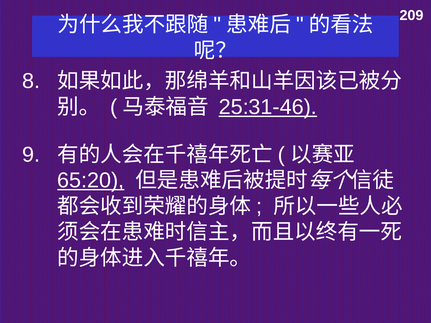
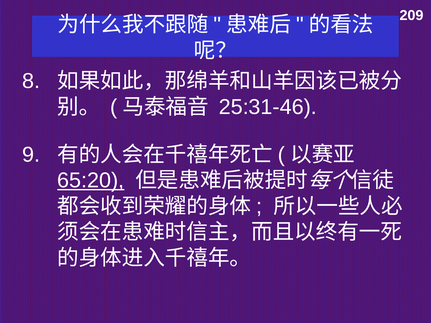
25:31-46 underline: present -> none
